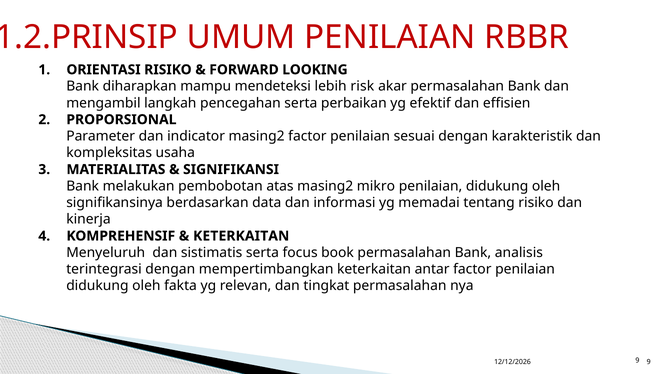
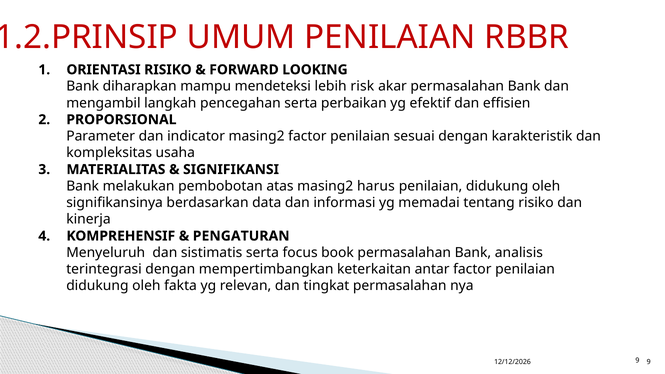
mikro: mikro -> harus
KETERKAITAN at (241, 236): KETERKAITAN -> PENGATURAN
